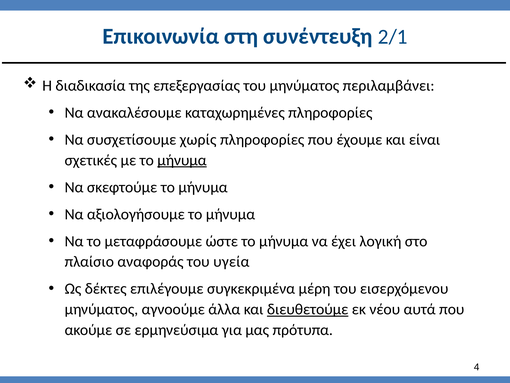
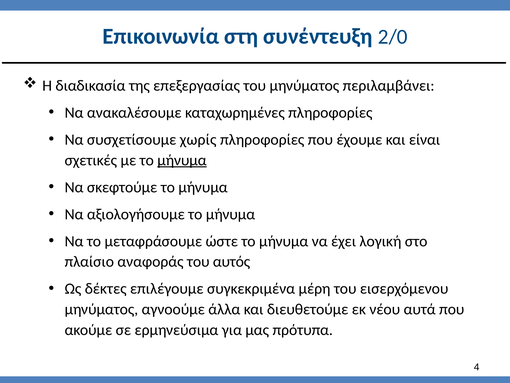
2/1: 2/1 -> 2/0
υγεία: υγεία -> αυτός
διευθετούμε underline: present -> none
